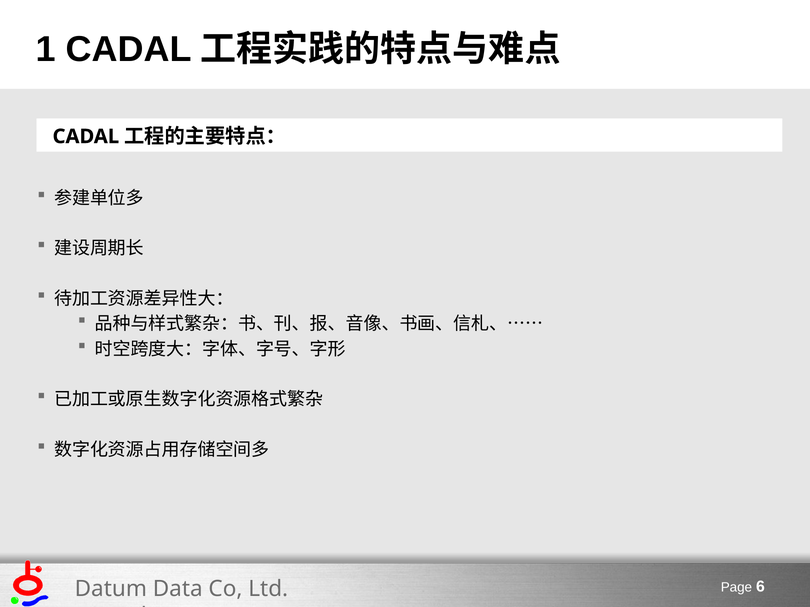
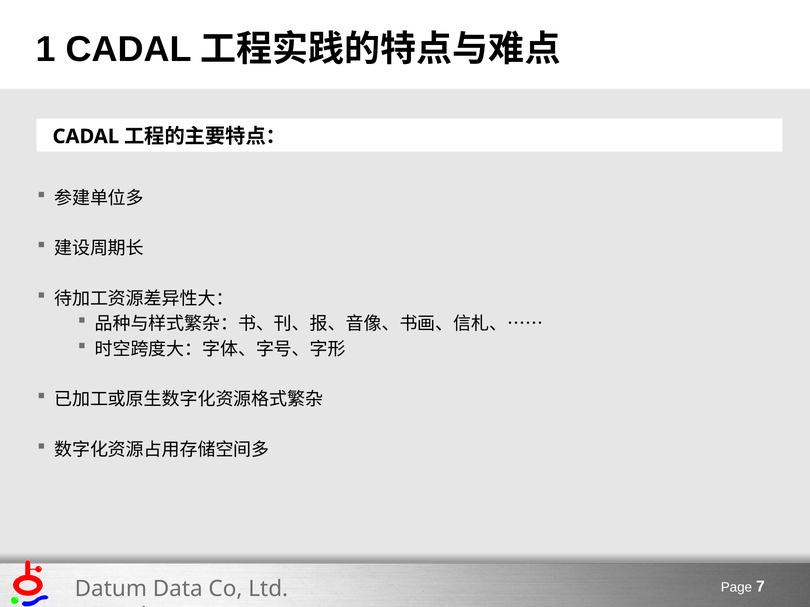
6: 6 -> 7
